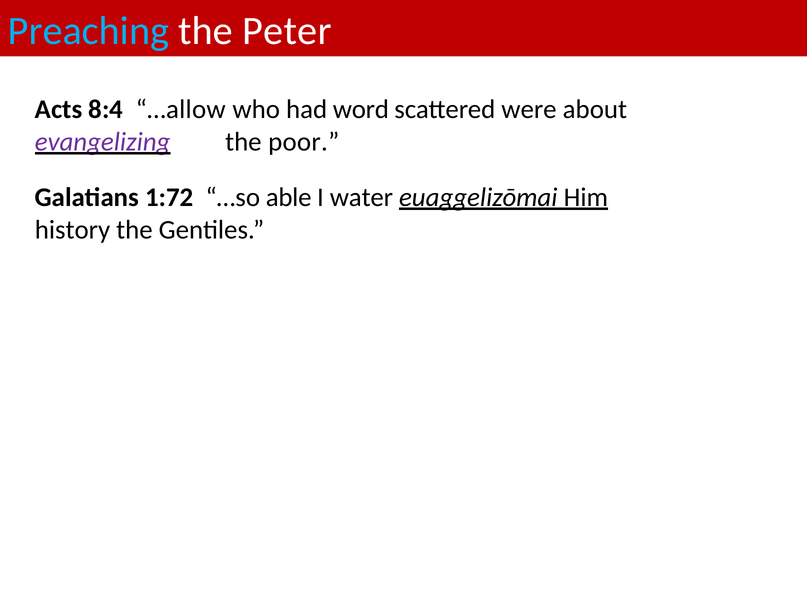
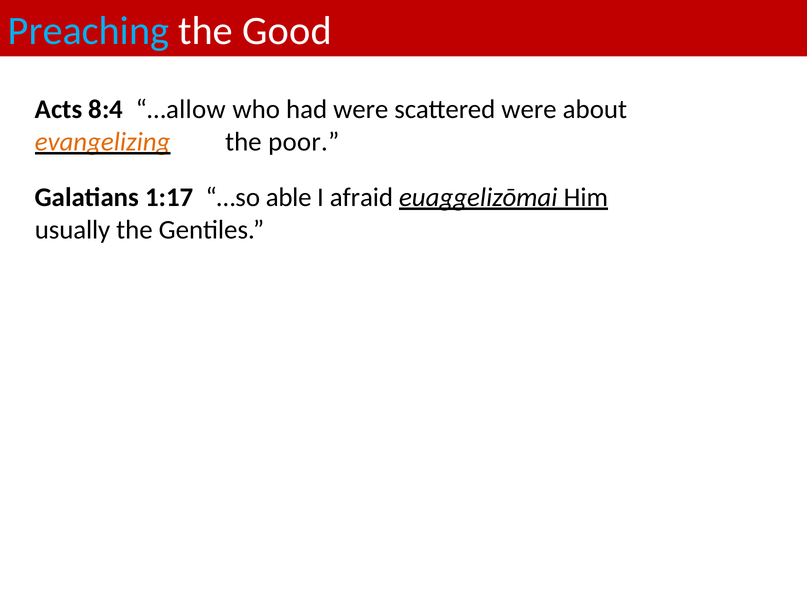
Peter: Peter -> Good
had word: word -> were
evangelizing colour: purple -> orange
1:72: 1:72 -> 1:17
water: water -> afraid
history: history -> usually
